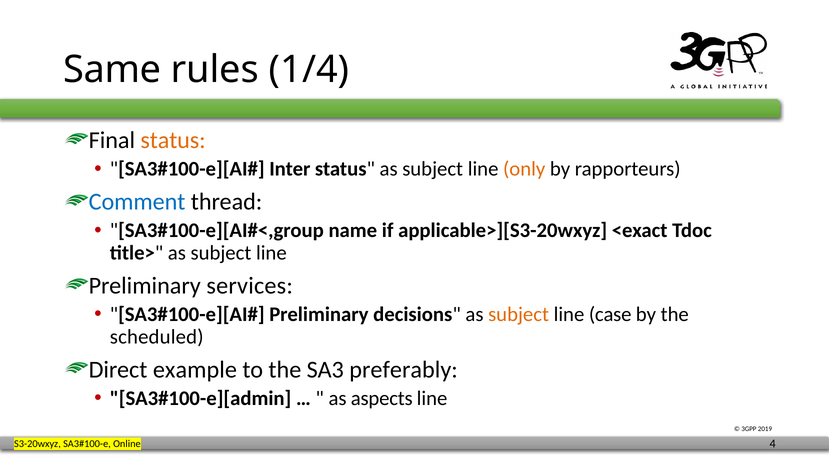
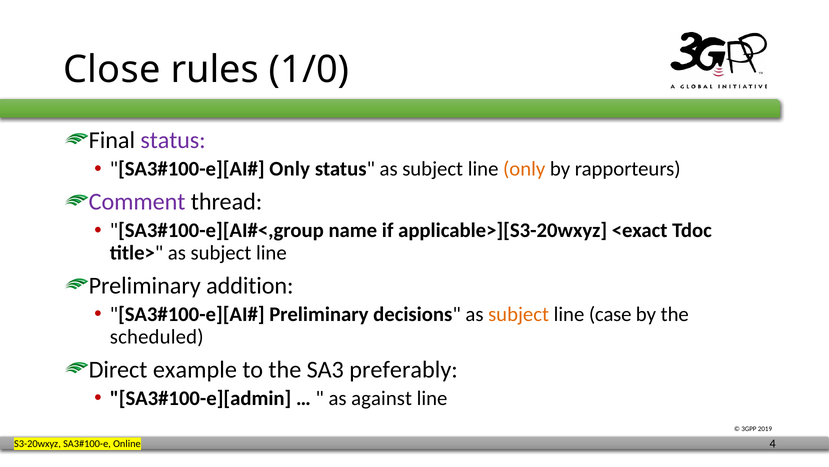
Same: Same -> Close
1/4: 1/4 -> 1/0
status at (173, 140) colour: orange -> purple
Inter at (290, 169): Inter -> Only
Comment colour: blue -> purple
services: services -> addition
aspects: aspects -> against
